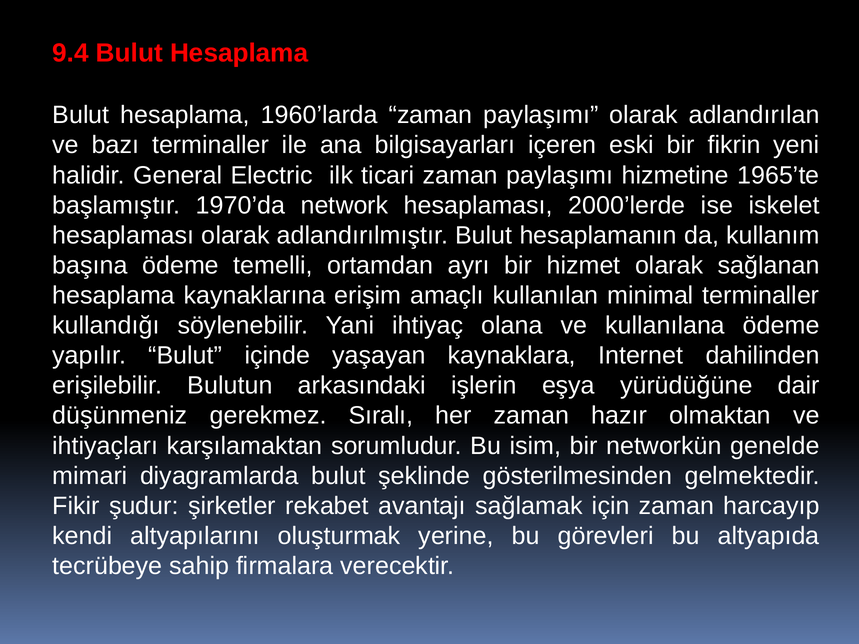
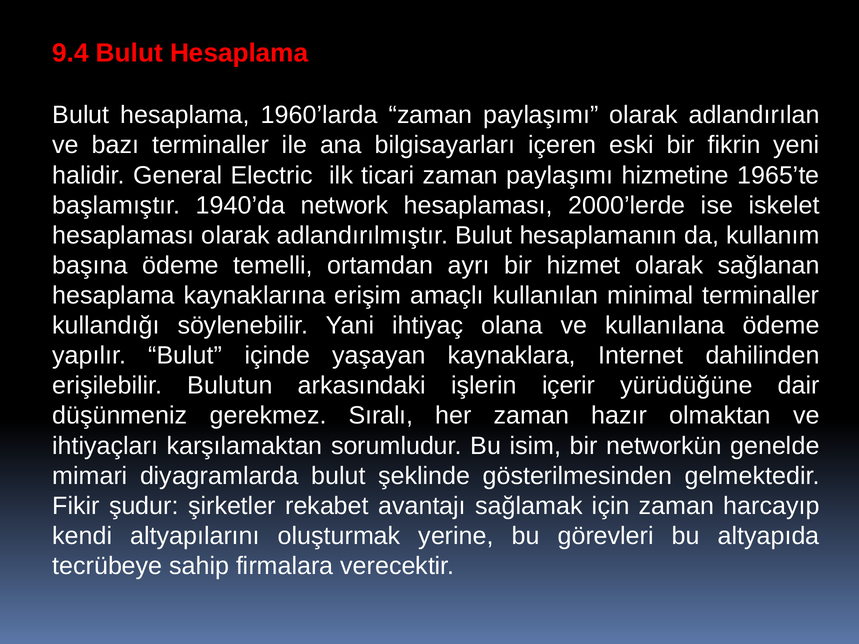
1970’da: 1970’da -> 1940’da
eşya: eşya -> içerir
